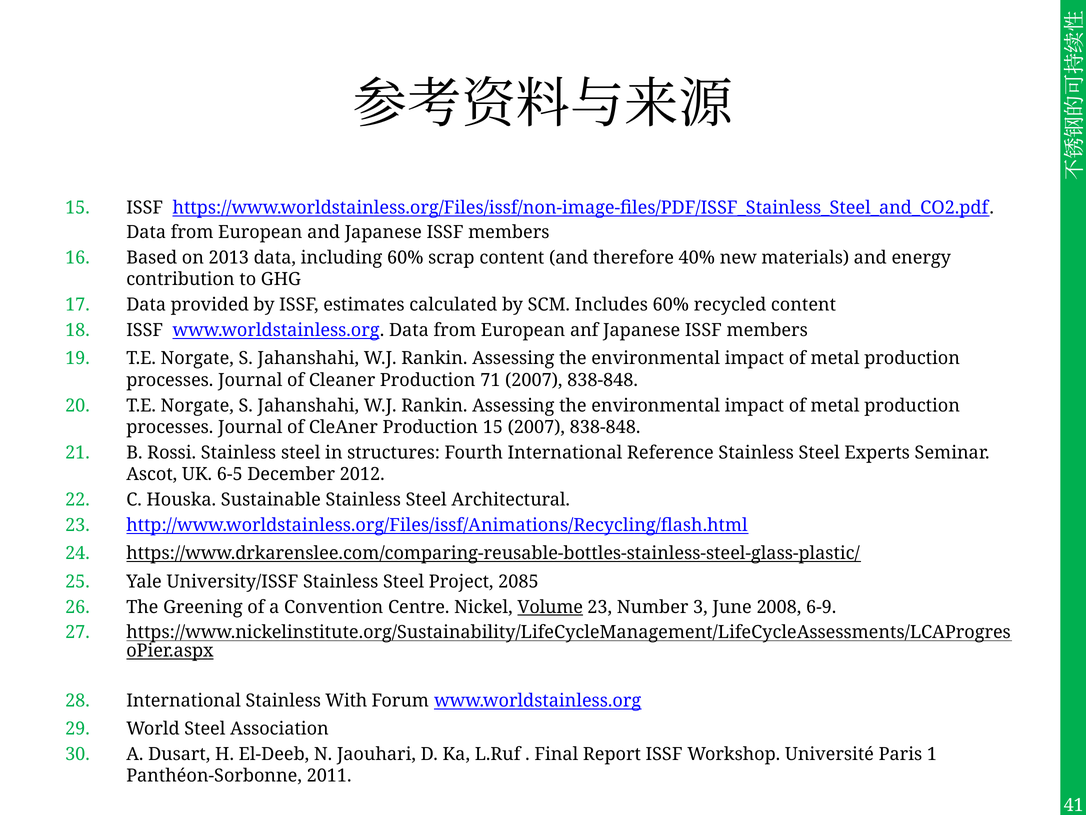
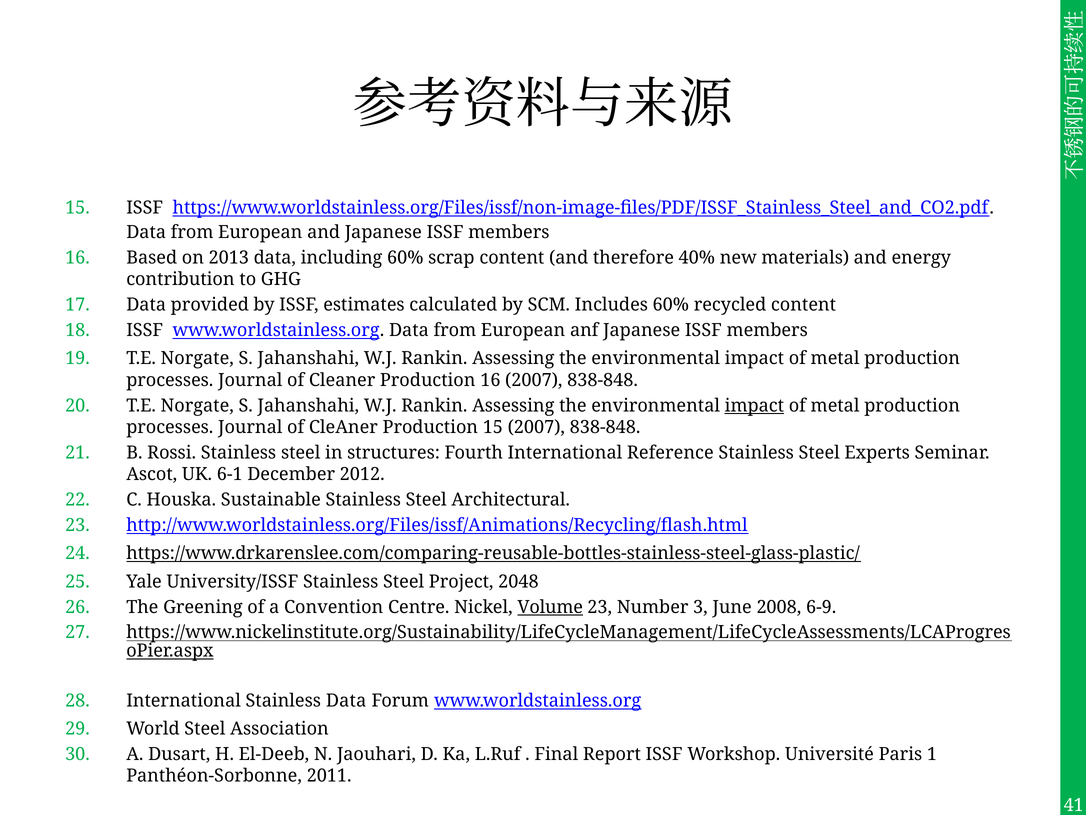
Production 71: 71 -> 16
impact at (754, 405) underline: none -> present
6-5: 6-5 -> 6-1
2085: 2085 -> 2048
Stainless With: With -> Data
